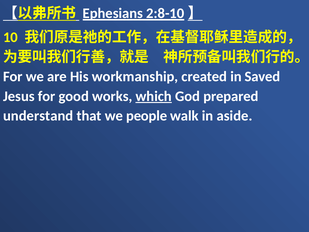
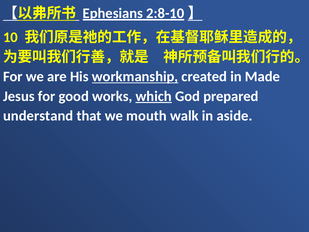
workmanship underline: none -> present
Saved: Saved -> Made
people: people -> mouth
